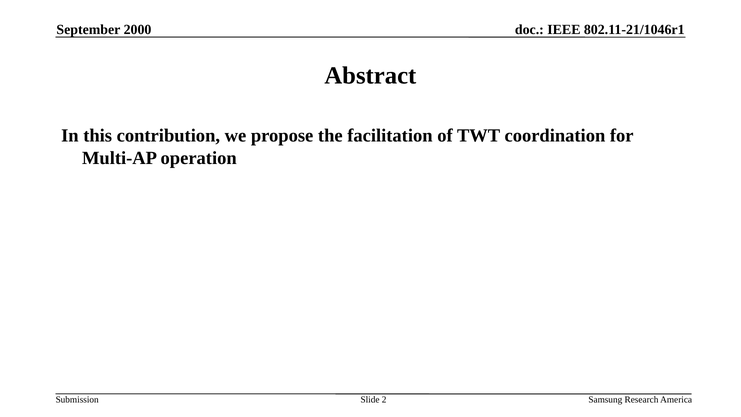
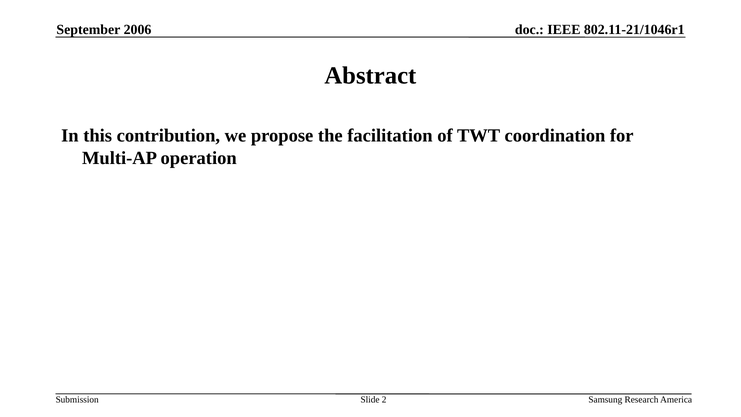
2000: 2000 -> 2006
